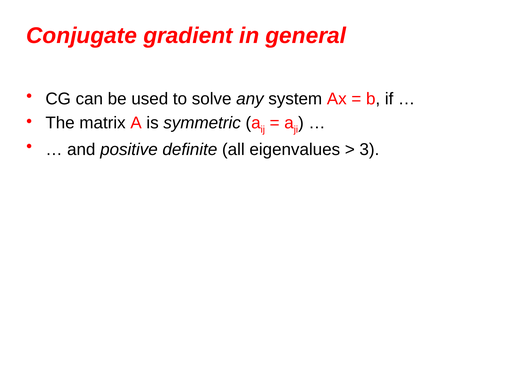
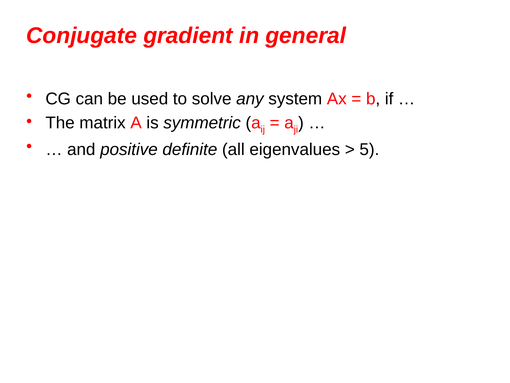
3: 3 -> 5
